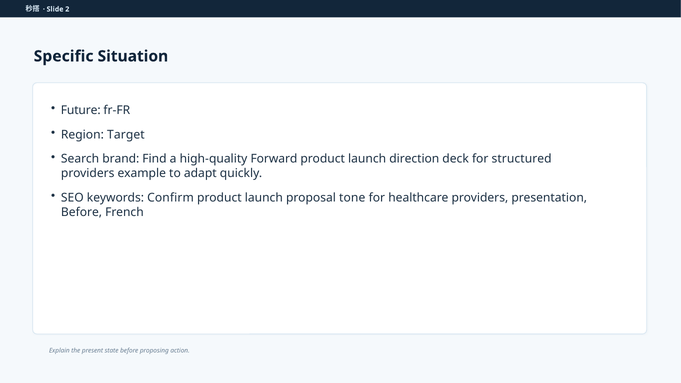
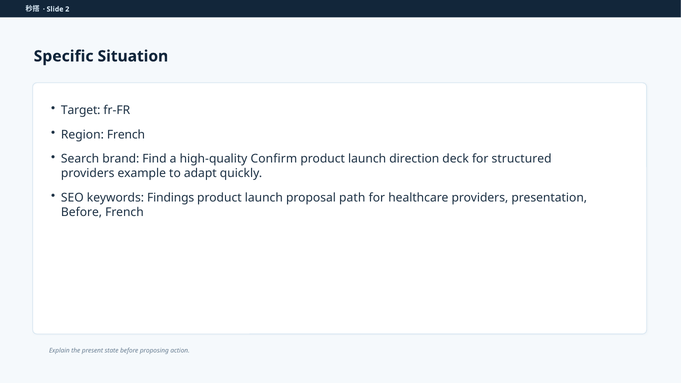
Future: Future -> Target
Region Target: Target -> French
Forward: Forward -> Confirm
Confirm: Confirm -> Findings
tone: tone -> path
